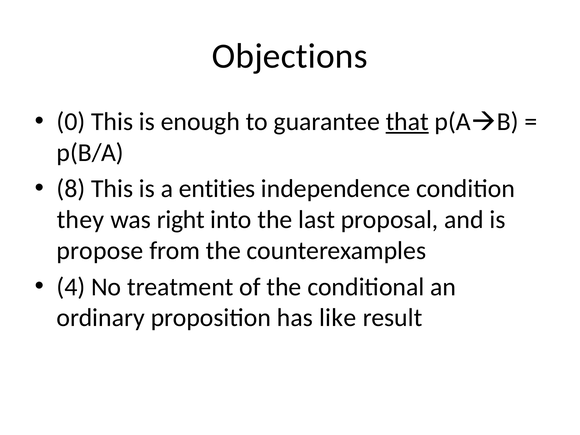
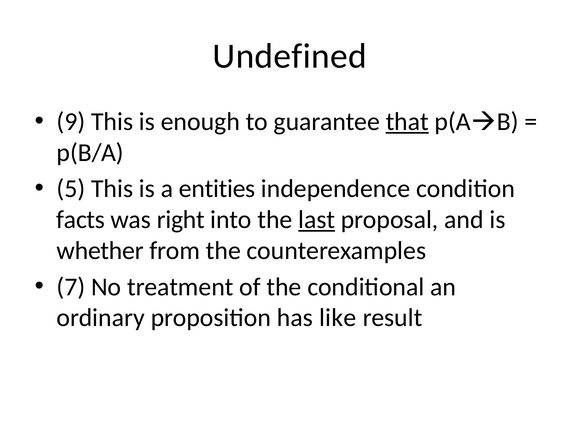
Objections: Objections -> Undefined
0: 0 -> 9
8: 8 -> 5
they: they -> facts
last underline: none -> present
propose: propose -> whether
4: 4 -> 7
